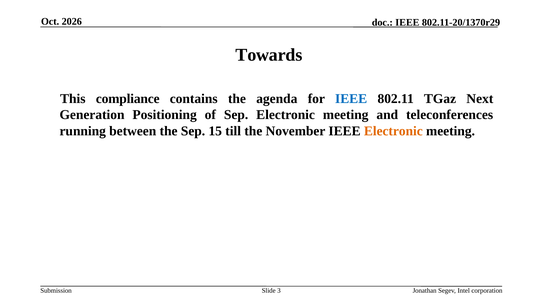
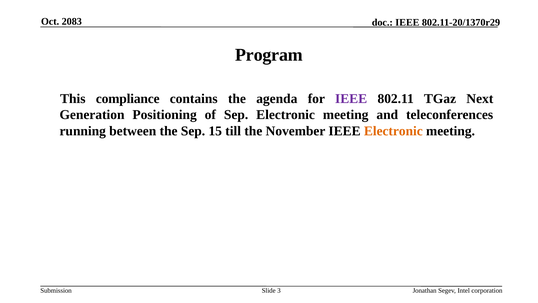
2026: 2026 -> 2083
Towards: Towards -> Program
IEEE at (351, 98) colour: blue -> purple
